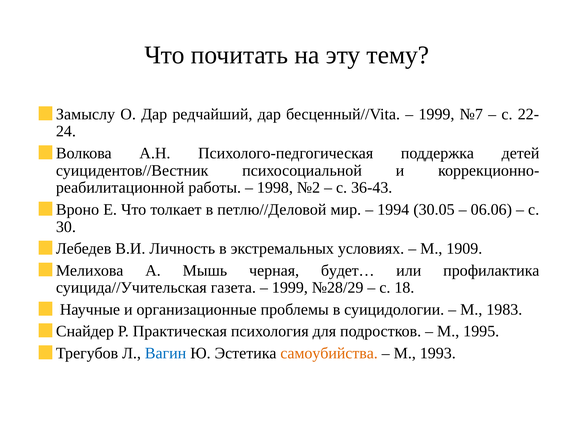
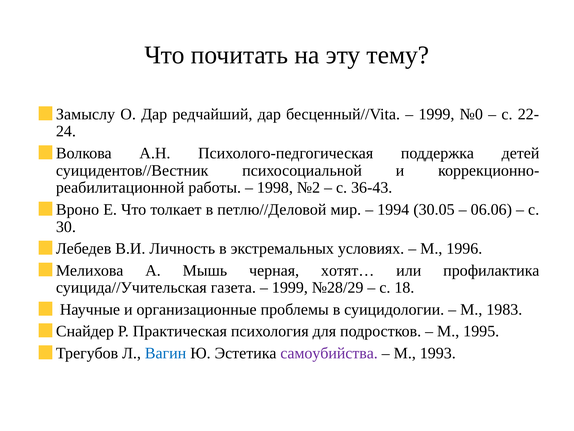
№7: №7 -> №0
1909: 1909 -> 1996
будет…: будет… -> хотят…
самоубийства colour: orange -> purple
